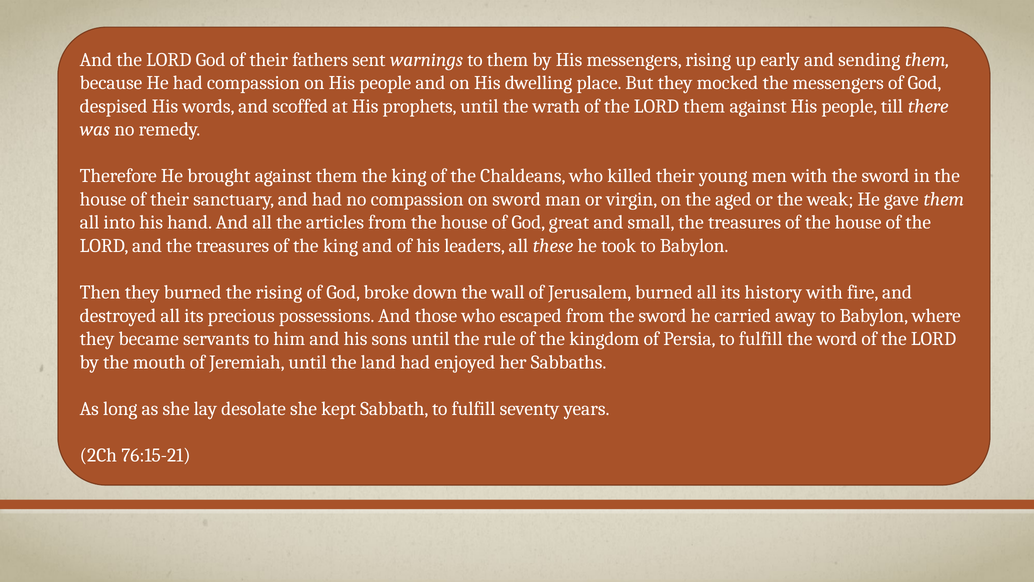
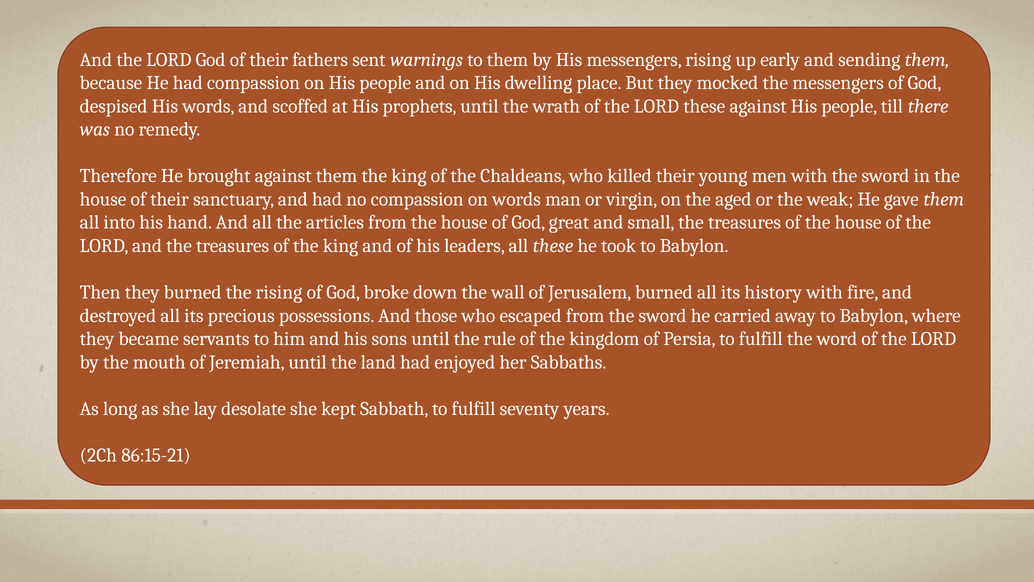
LORD them: them -> these
on sword: sword -> words
76:15-21: 76:15-21 -> 86:15-21
